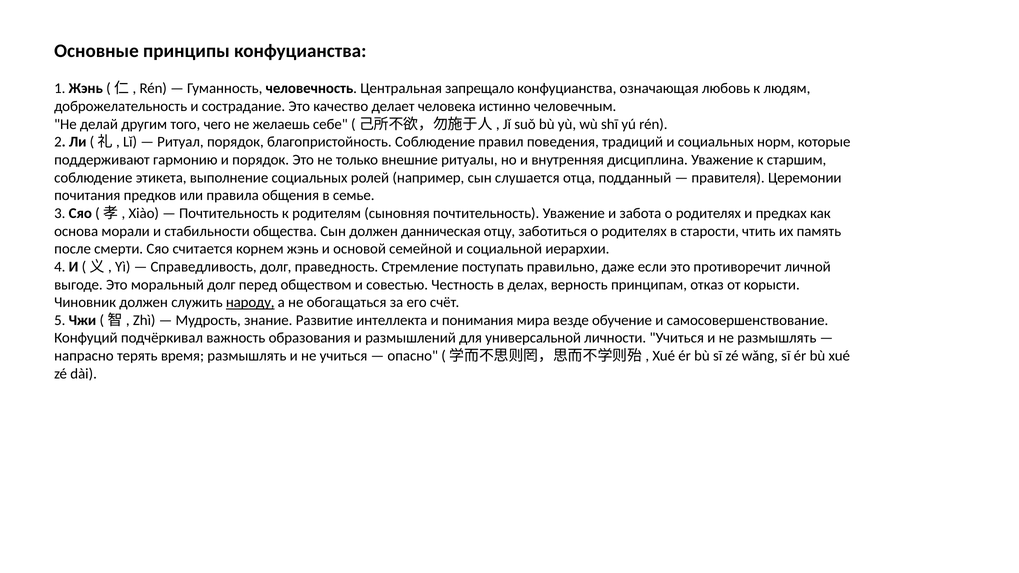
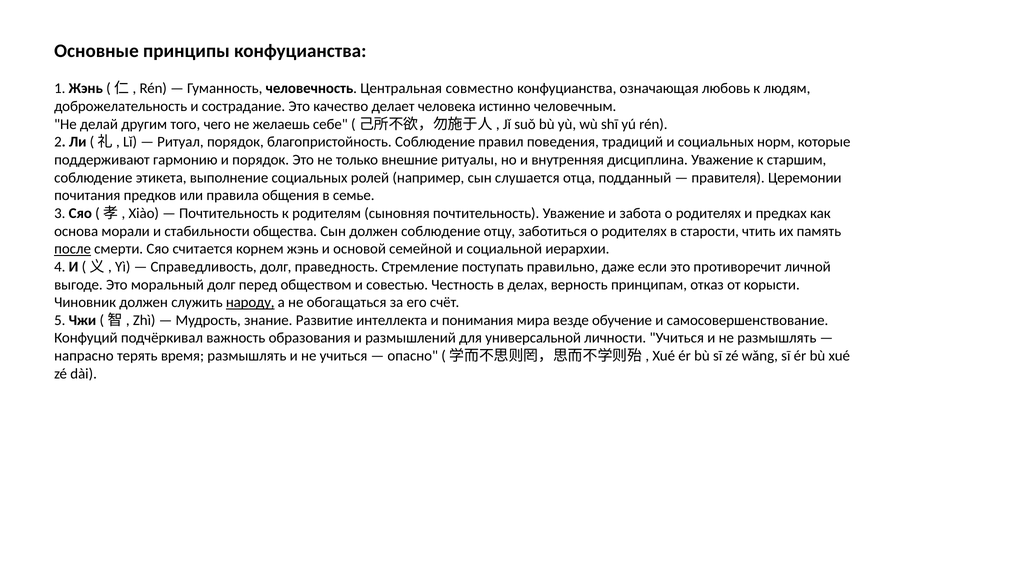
запрещало: запрещало -> совместно
должен данническая: данническая -> соблюдение
после underline: none -> present
